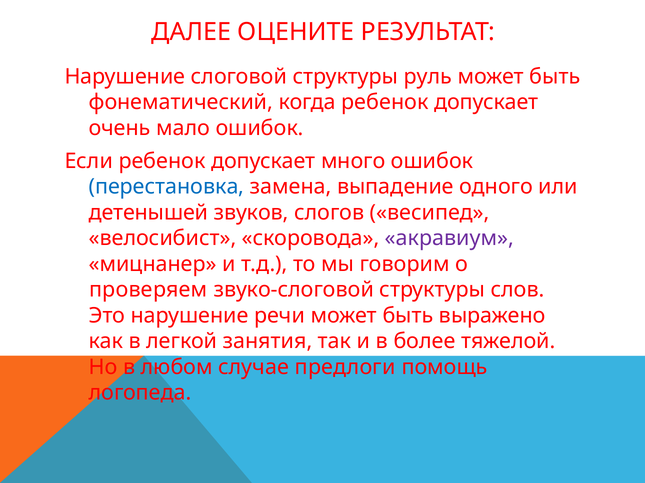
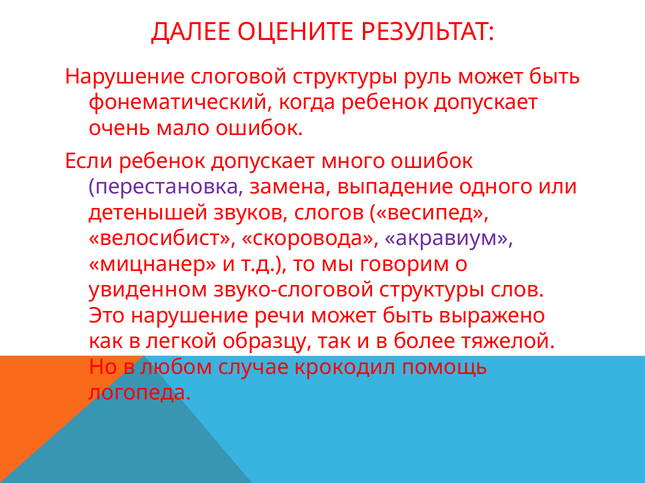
перестановка colour: blue -> purple
проверяем: проверяем -> увиденном
занятия: занятия -> образцу
предлоги: предлоги -> крокодил
